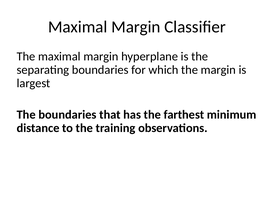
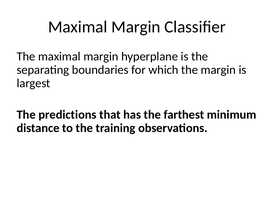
The boundaries: boundaries -> predictions
